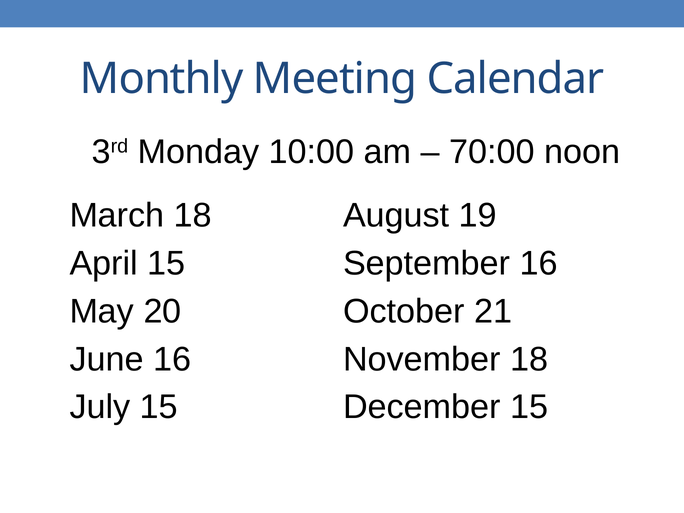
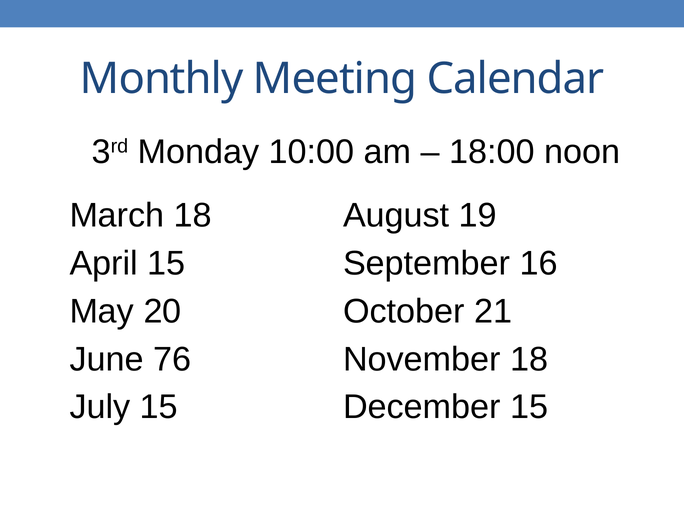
70:00: 70:00 -> 18:00
June 16: 16 -> 76
